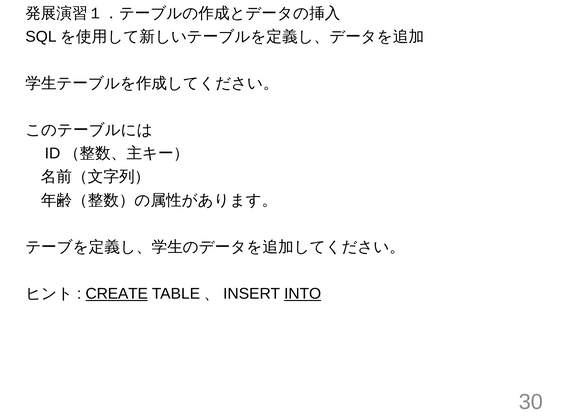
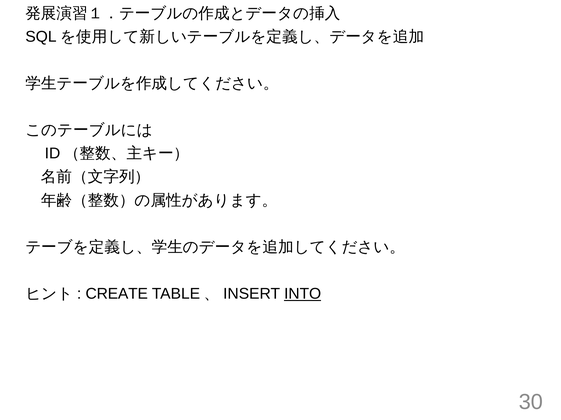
CREATE underline: present -> none
